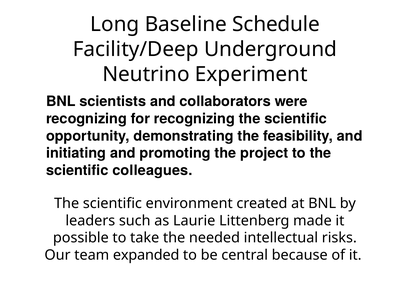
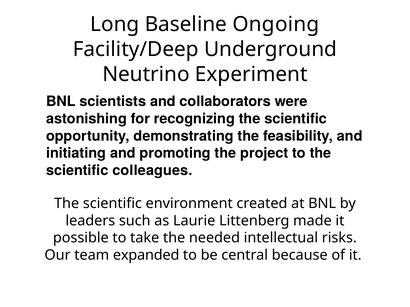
Schedule: Schedule -> Ongoing
recognizing at (86, 119): recognizing -> astonishing
